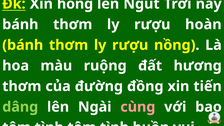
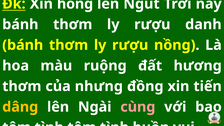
hoàn: hoàn -> danh
đường: đường -> nhưng
dâng colour: light green -> yellow
